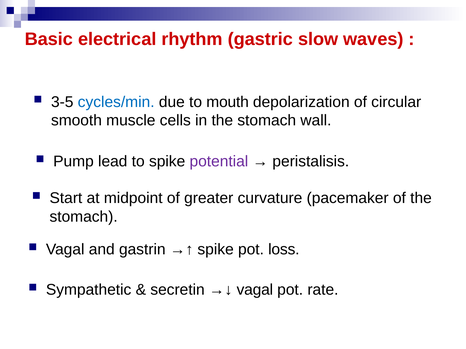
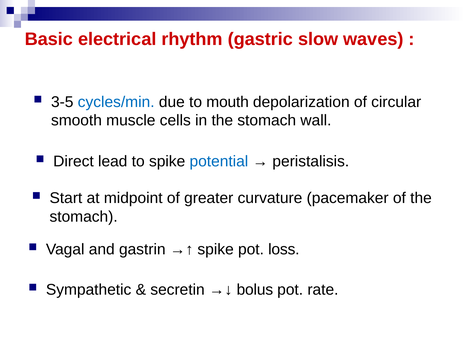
Pump: Pump -> Direct
potential colour: purple -> blue
vagal at (255, 290): vagal -> bolus
